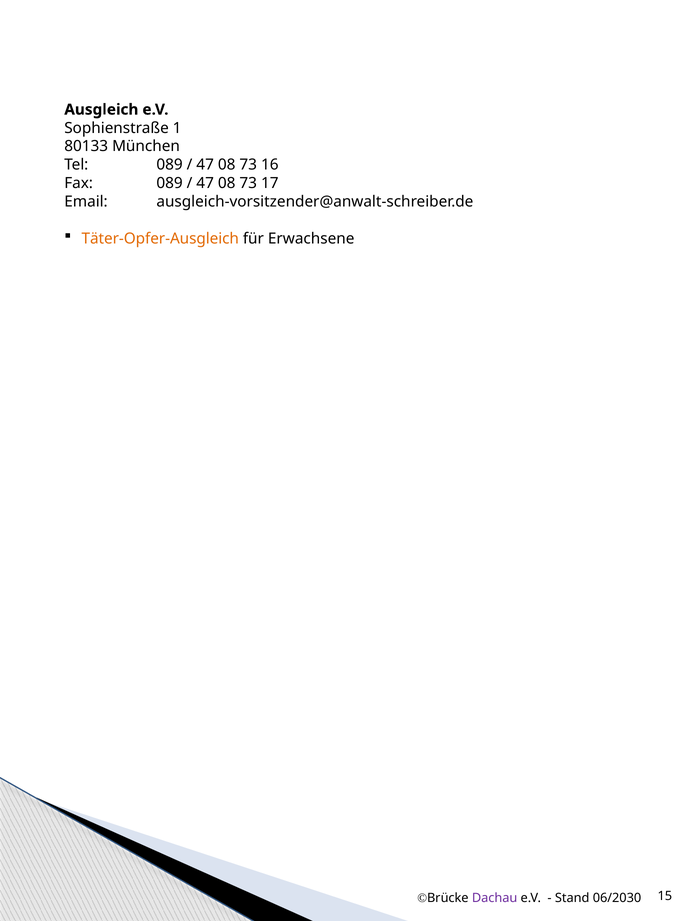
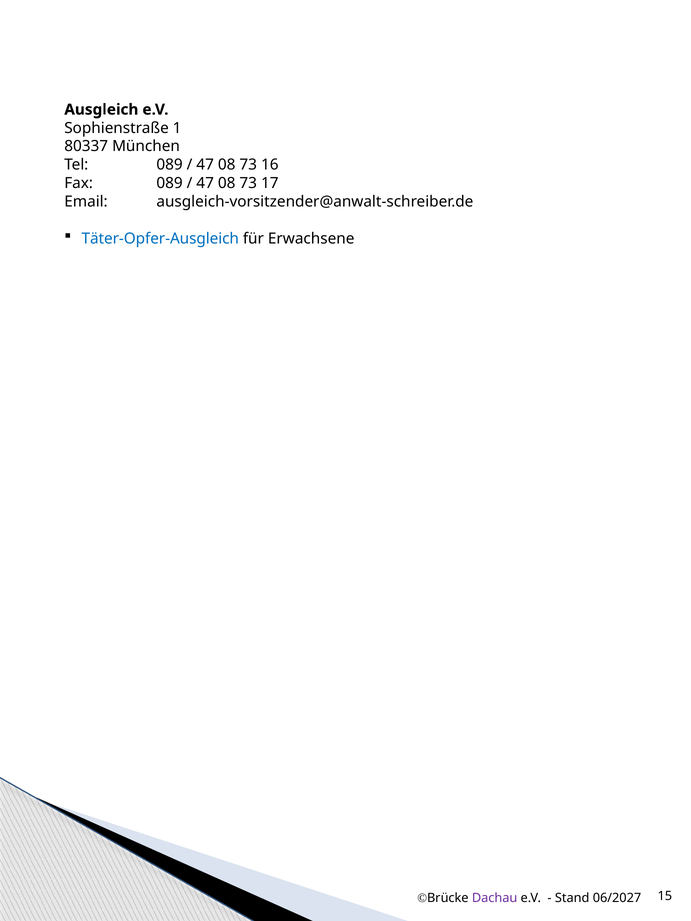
80133: 80133 -> 80337
Täter-Opfer-Ausgleich colour: orange -> blue
06/2030: 06/2030 -> 06/2027
